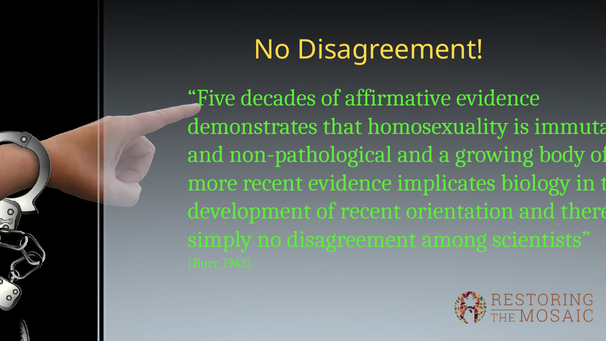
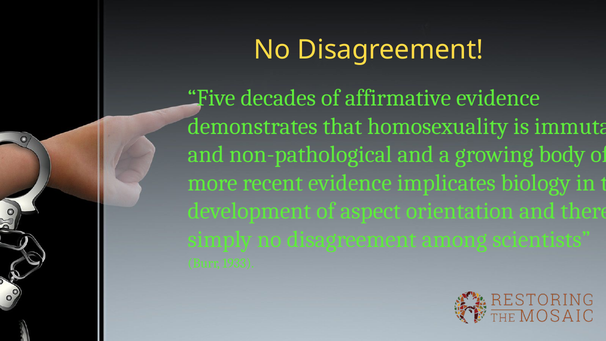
of recent: recent -> aspect
1943: 1943 -> 1933
